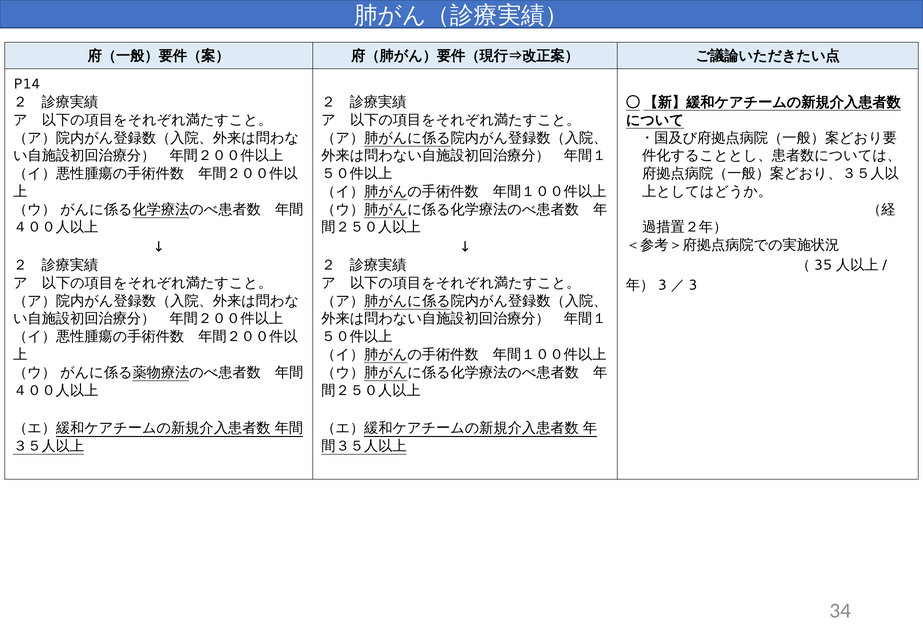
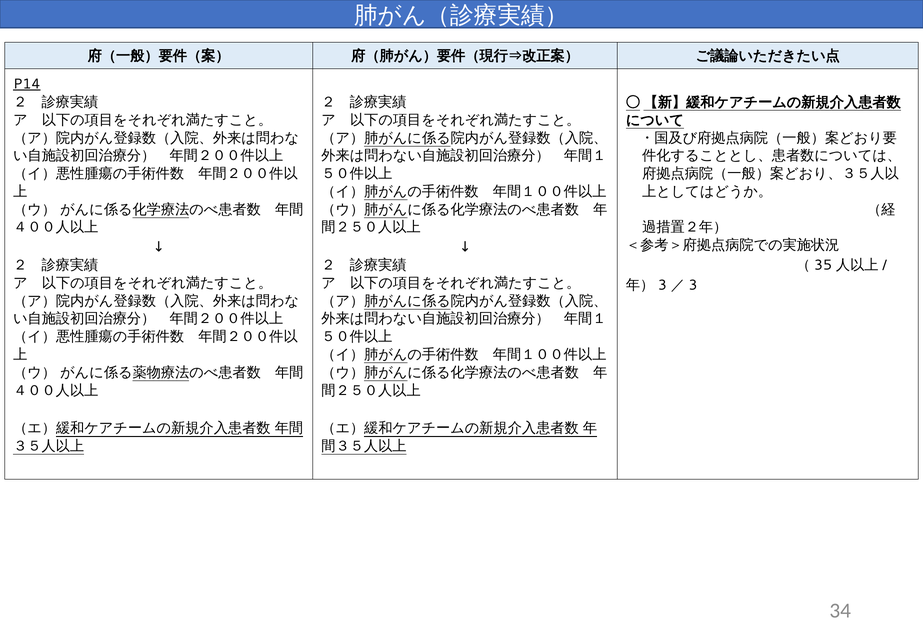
P14 underline: none -> present
